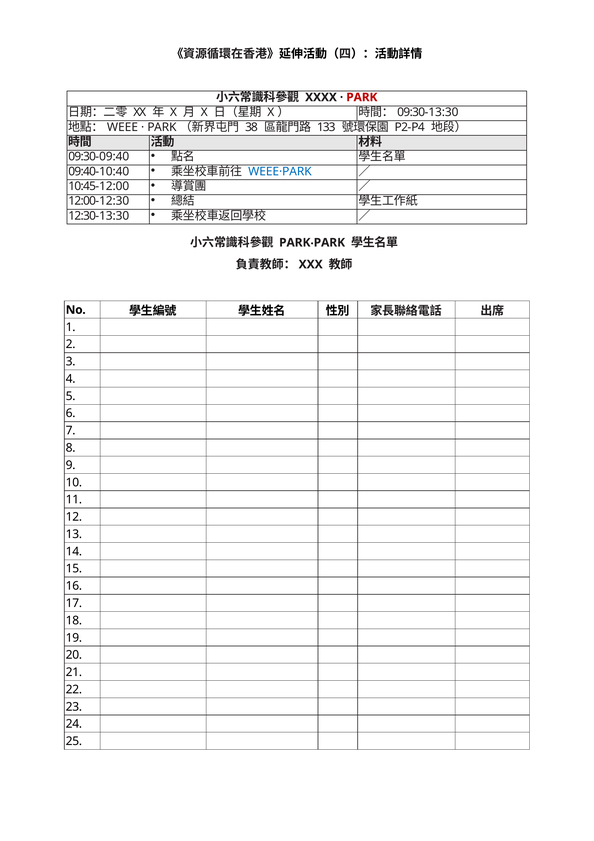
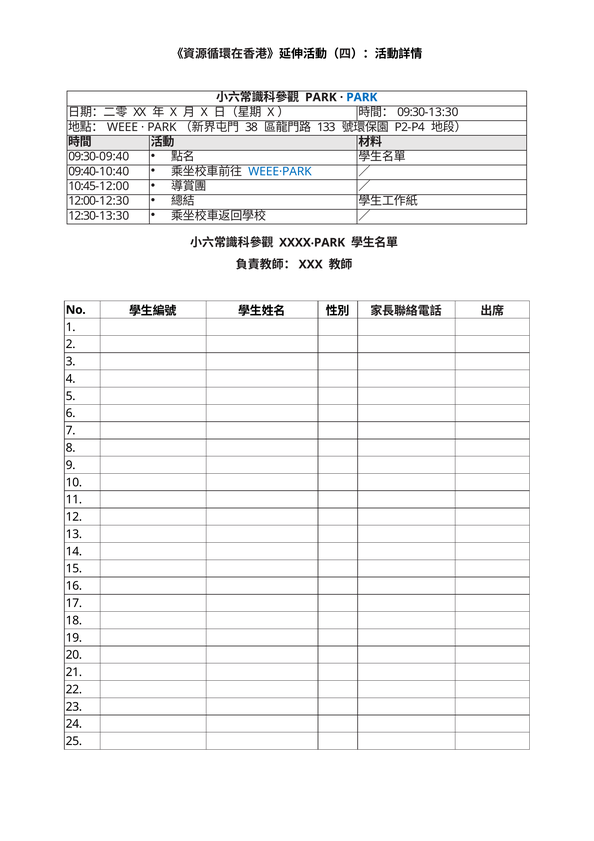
XXXX at (321, 97): XXXX -> PARK
PARK at (362, 97) colour: red -> blue
PARK‧PARK: PARK‧PARK -> XXXX‧PARK
